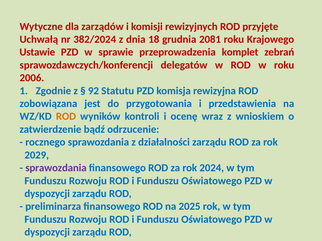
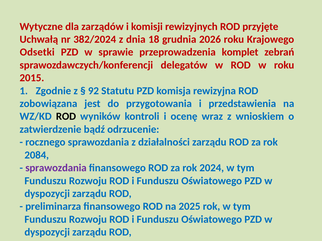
2081: 2081 -> 2026
Ustawie: Ustawie -> Odsetki
2006: 2006 -> 2015
ROD at (66, 117) colour: orange -> black
2029: 2029 -> 2084
